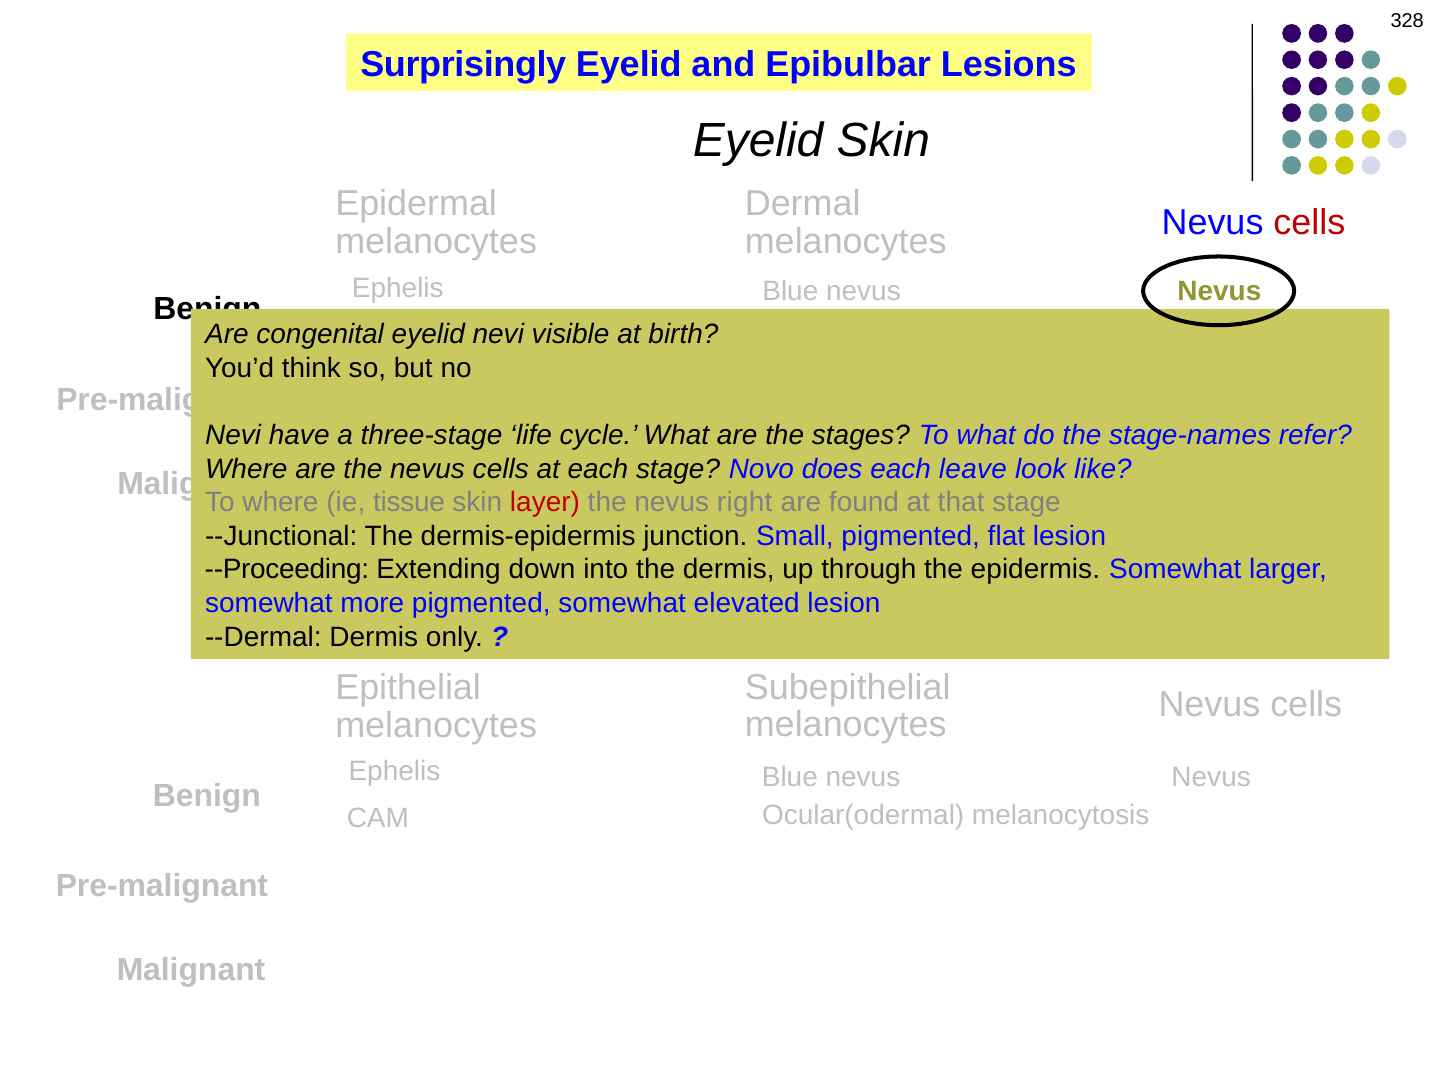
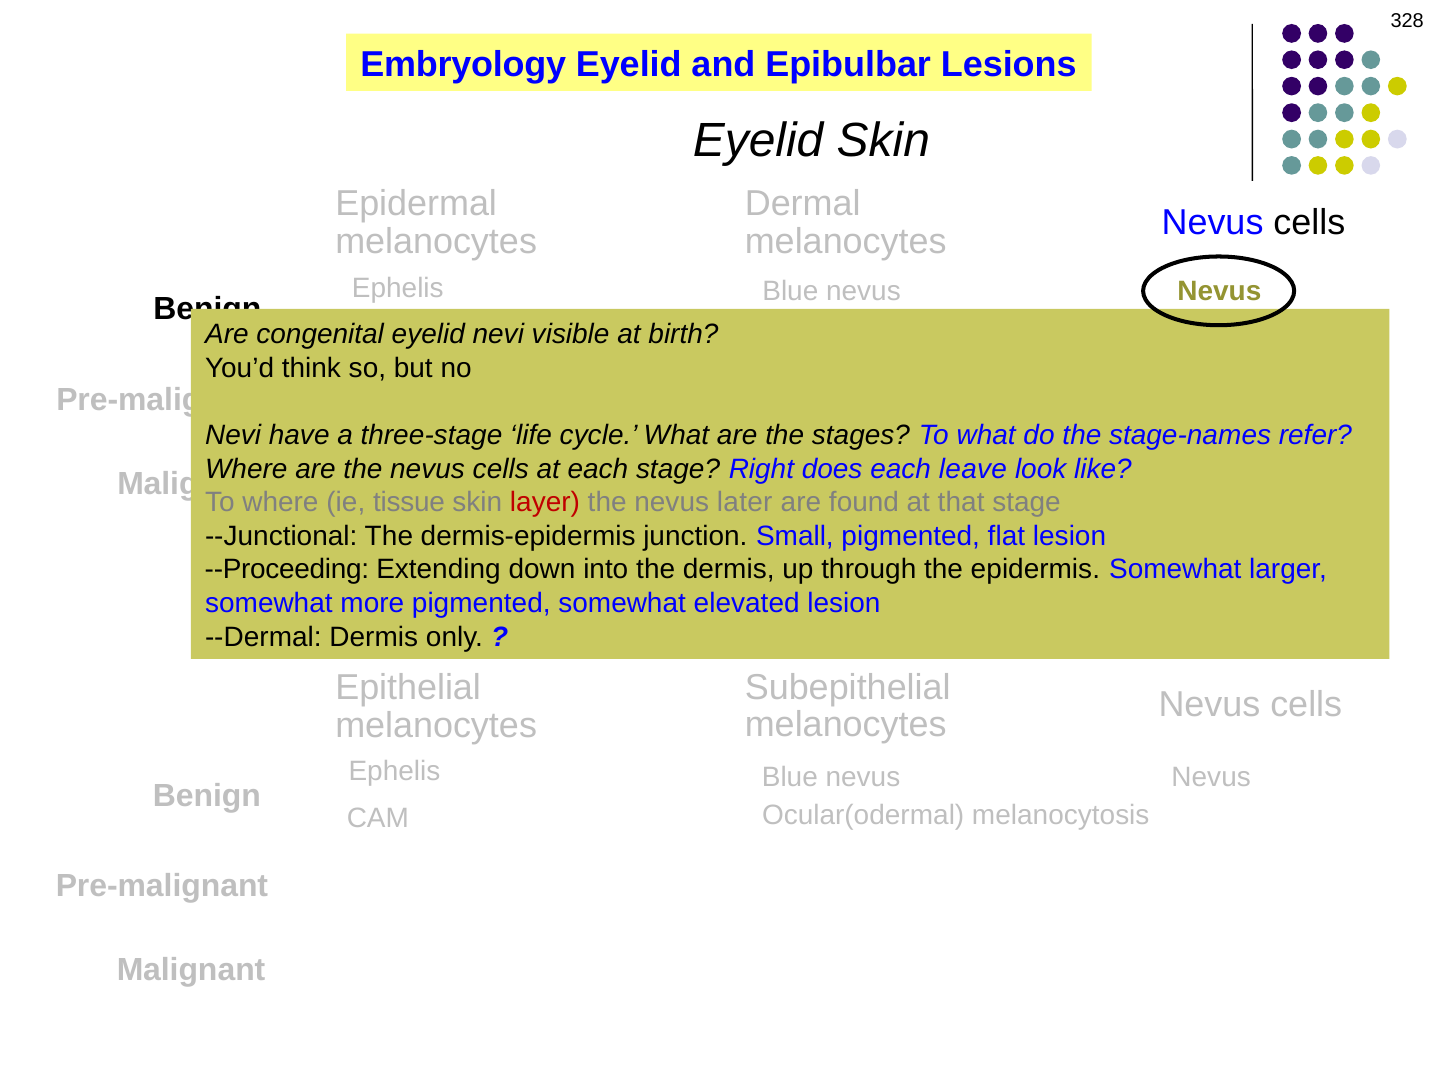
Surprisingly: Surprisingly -> Embryology
cells at (1309, 223) colour: red -> black
Novo: Novo -> Right
right: right -> later
